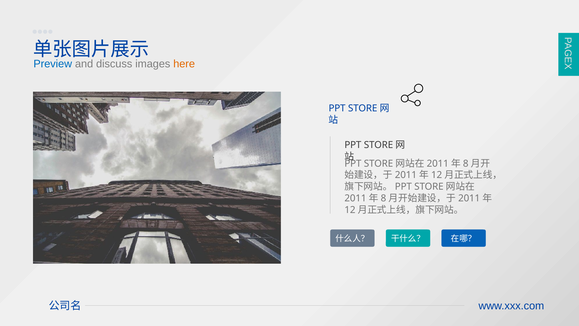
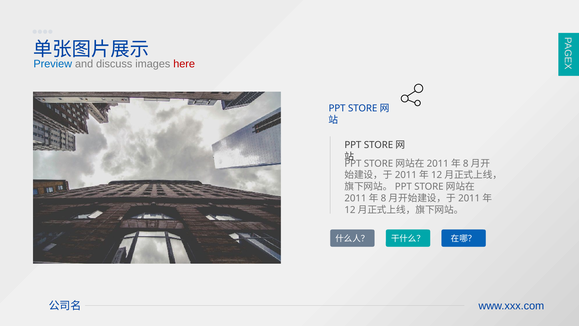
here colour: orange -> red
